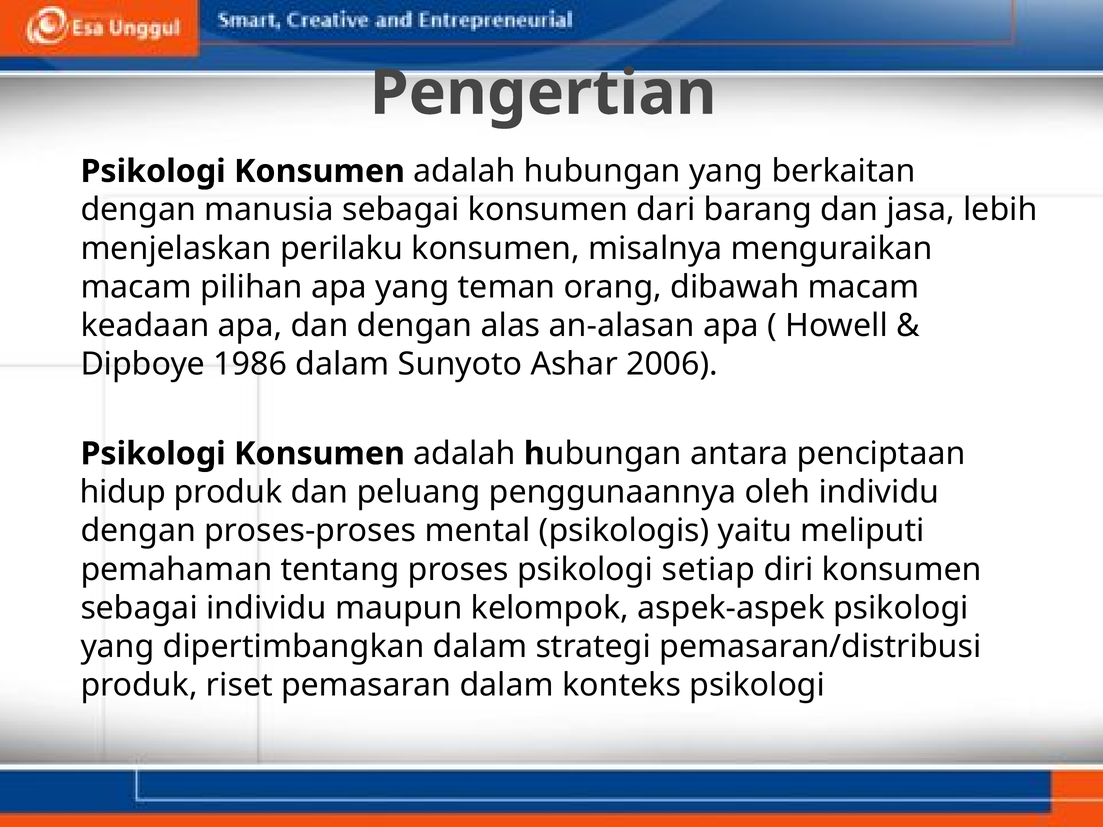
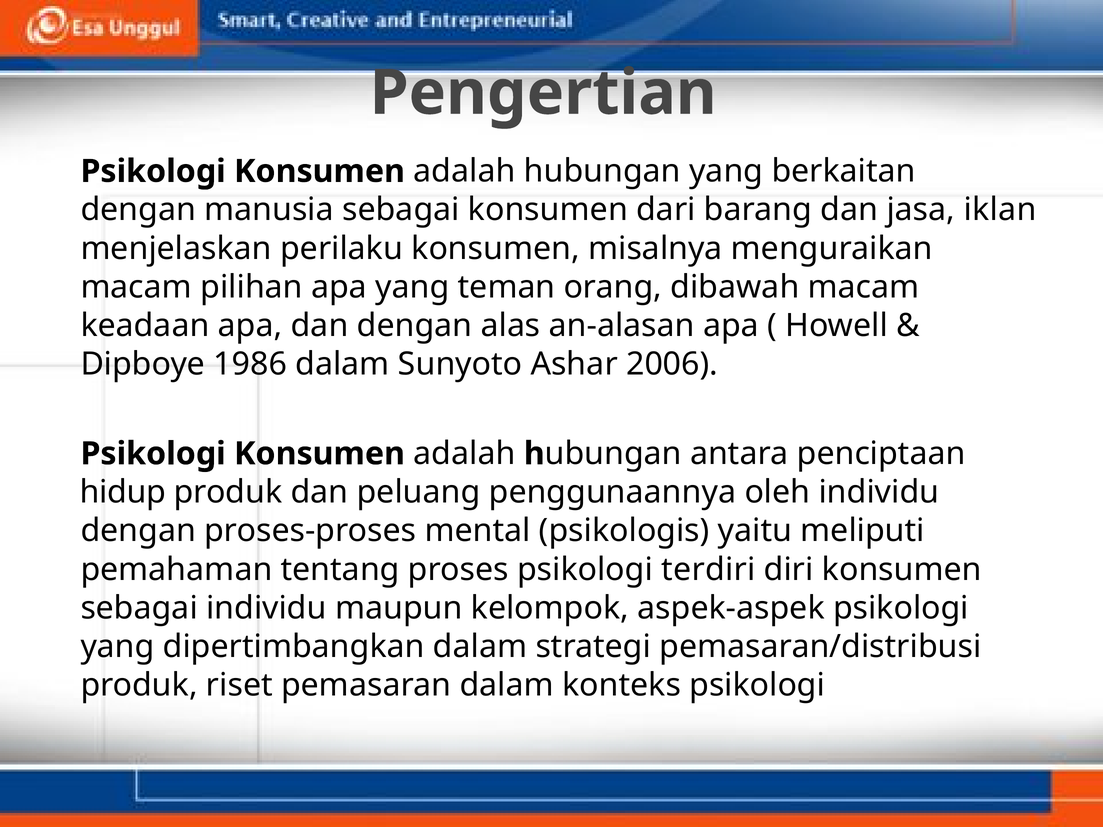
lebih: lebih -> iklan
setiap: setiap -> terdiri
